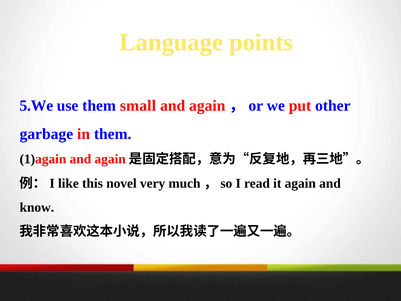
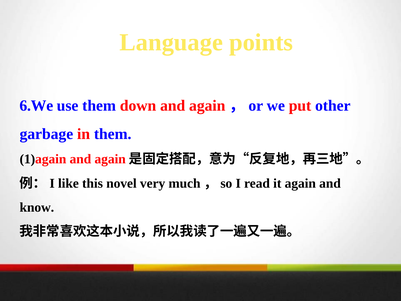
5.We: 5.We -> 6.We
small: small -> down
